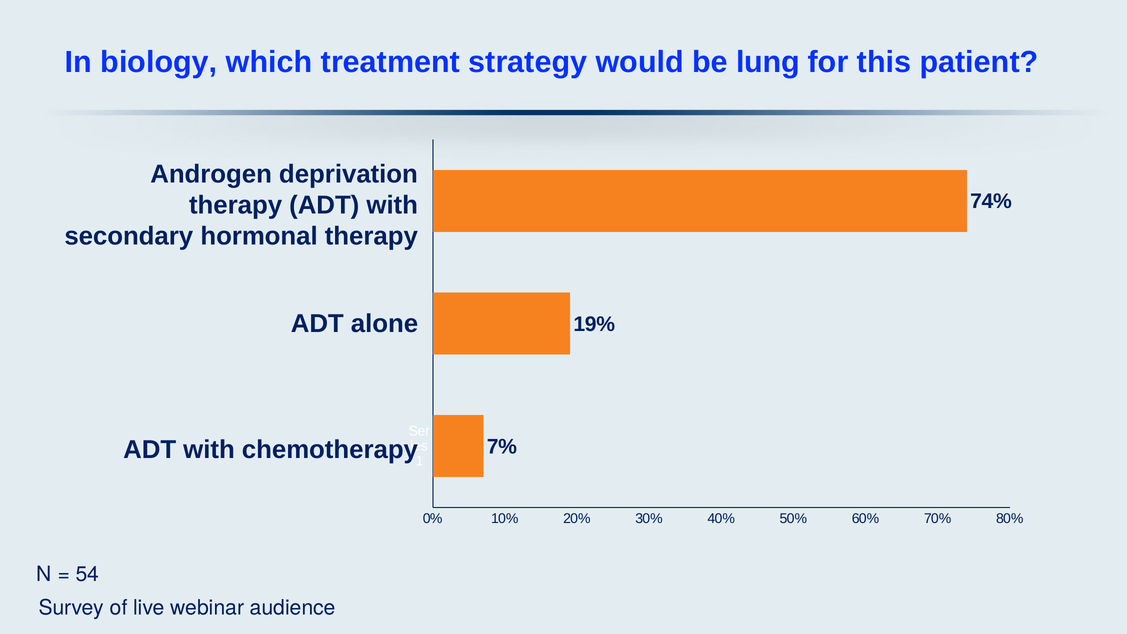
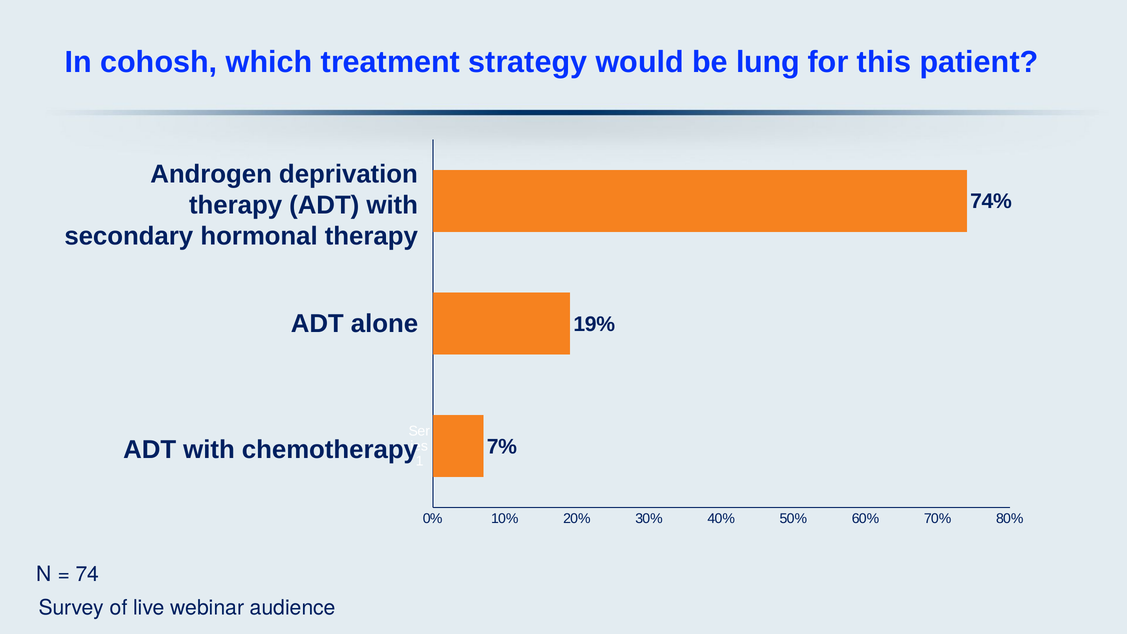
biology: biology -> cohosh
54: 54 -> 74
